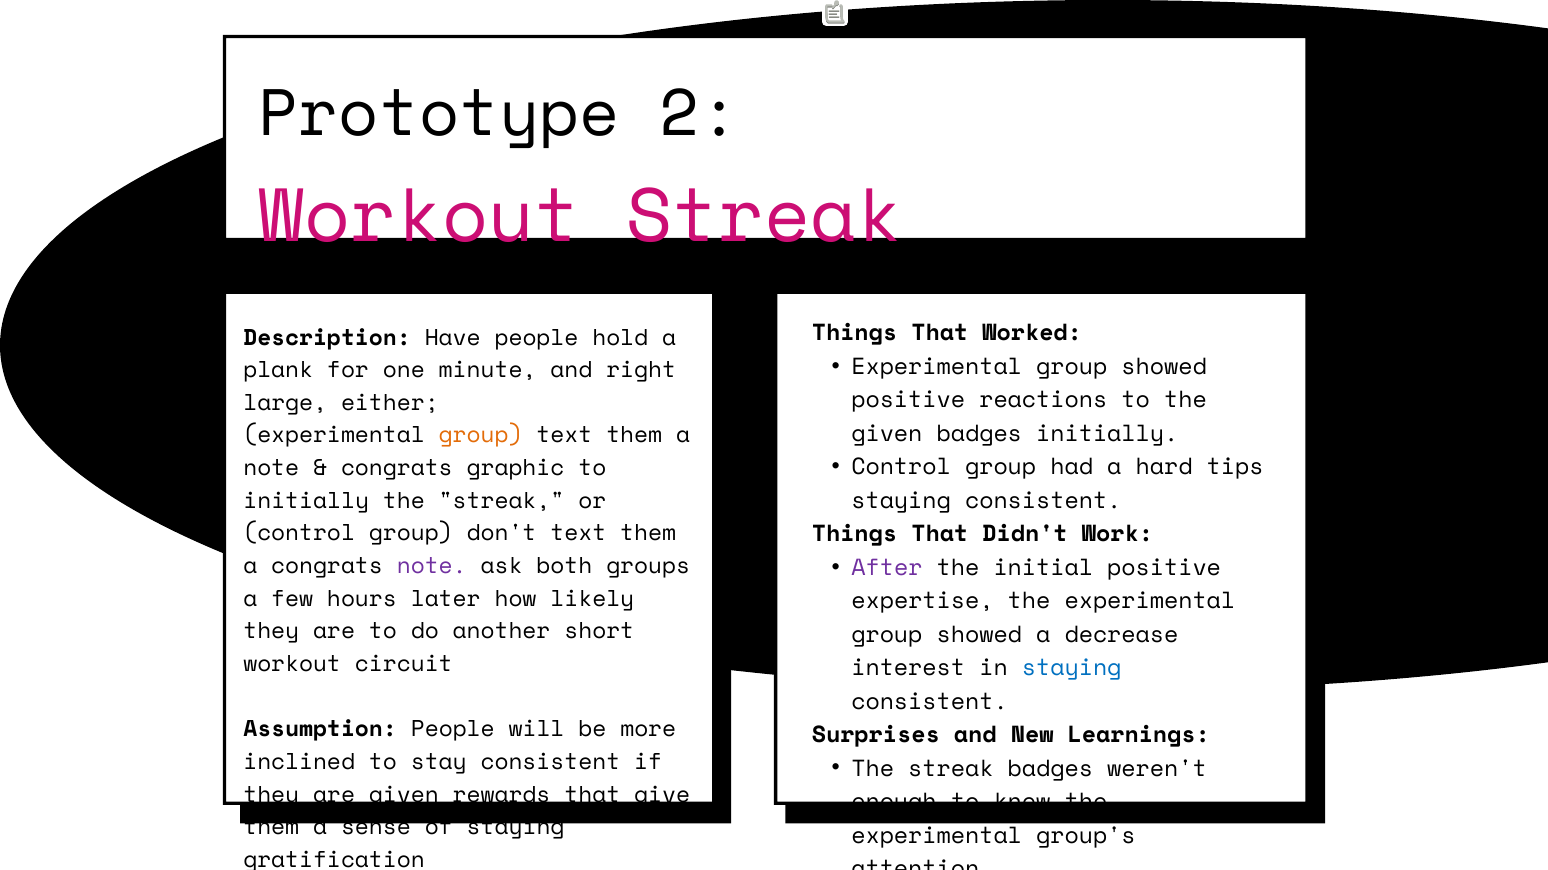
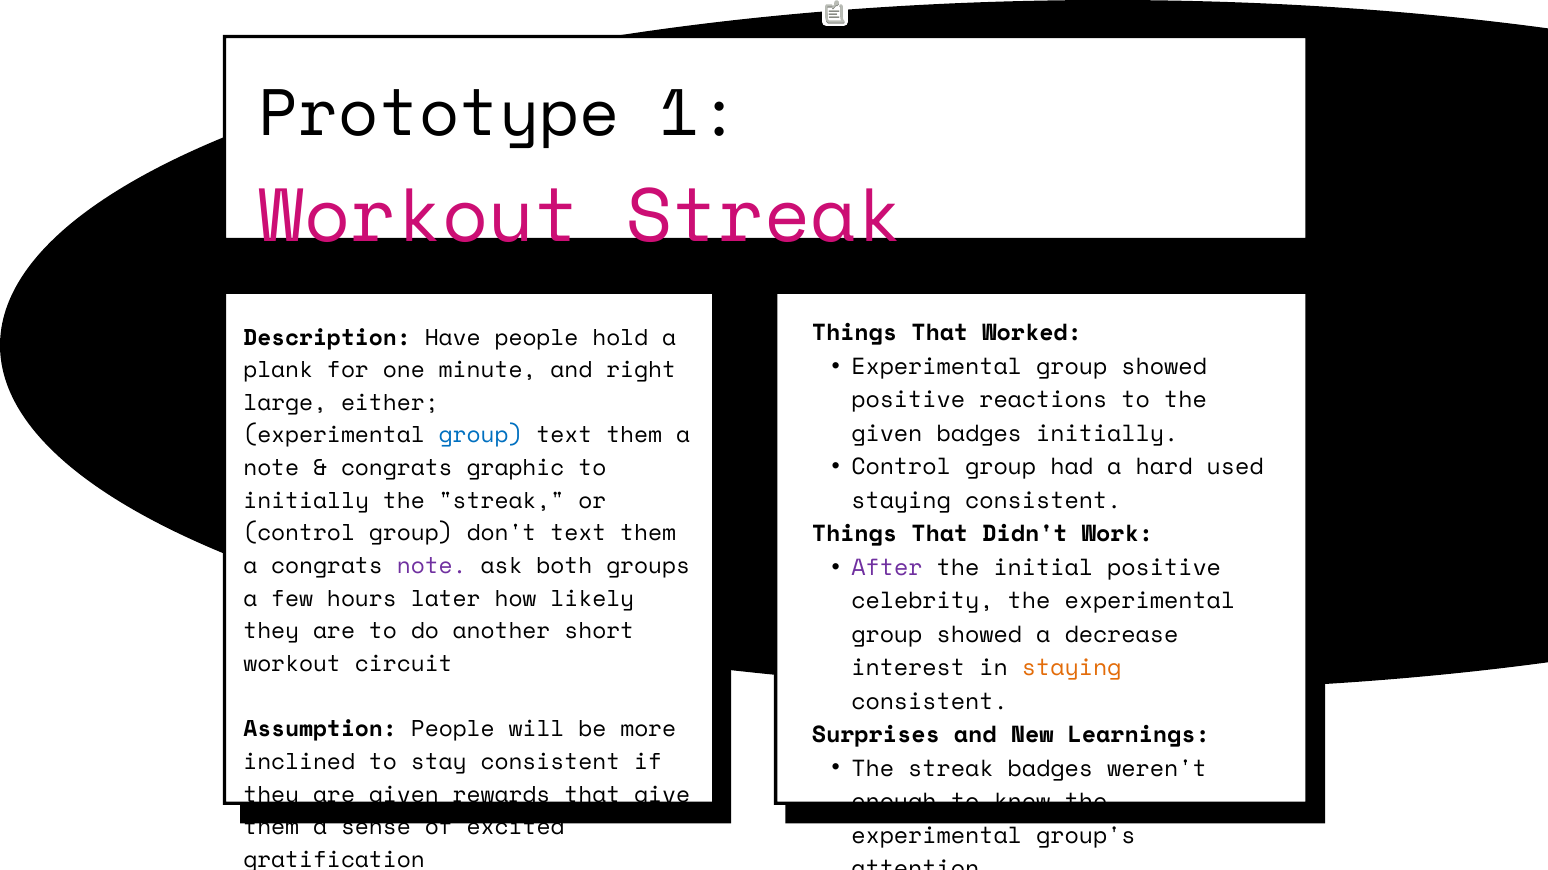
2: 2 -> 1
group at (481, 436) colour: orange -> blue
tips: tips -> used
expertise: expertise -> celebrity
staying at (1072, 669) colour: blue -> orange
of staying: staying -> excited
